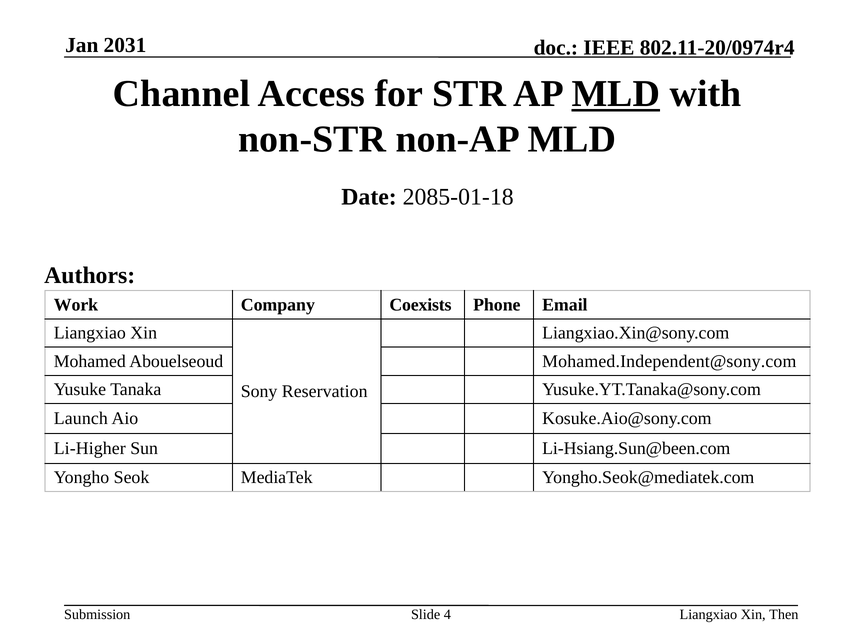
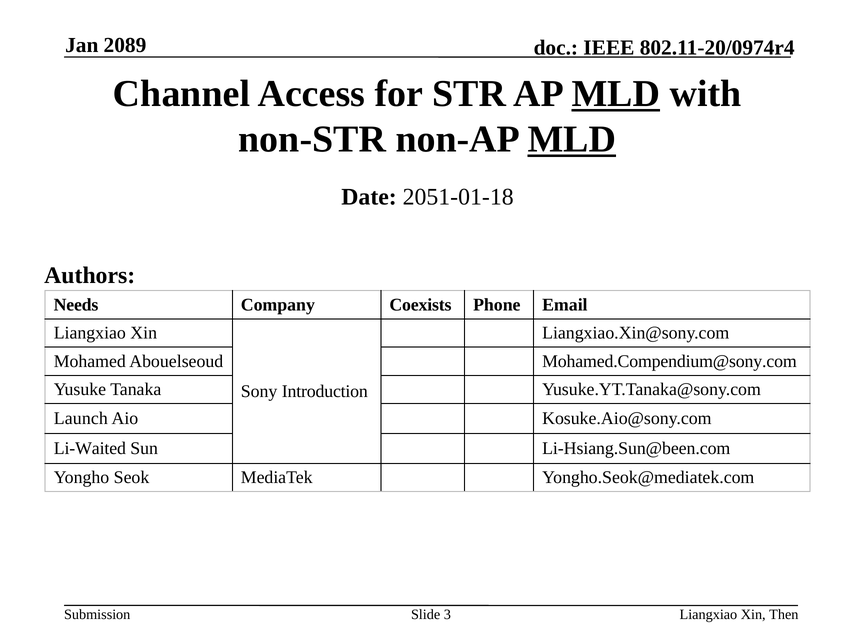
2031: 2031 -> 2089
MLD at (572, 139) underline: none -> present
2085-01-18: 2085-01-18 -> 2051-01-18
Work: Work -> Needs
Mohamed.Independent@sony.com: Mohamed.Independent@sony.com -> Mohamed.Compendium@sony.com
Reservation: Reservation -> Introduction
Li-Higher: Li-Higher -> Li-Waited
4: 4 -> 3
